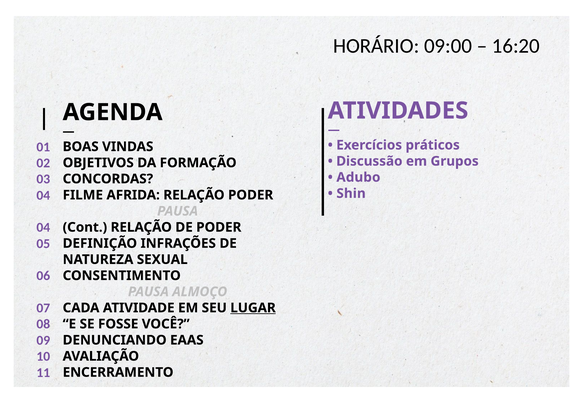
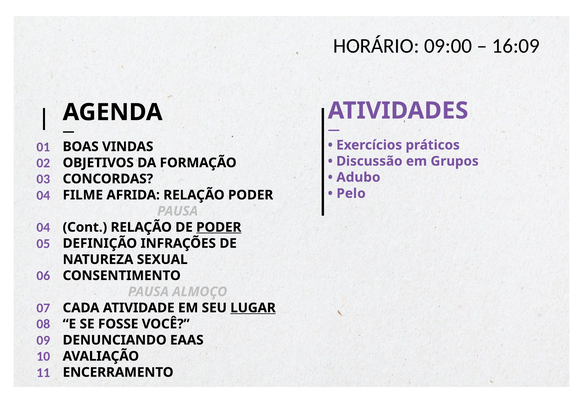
16:20: 16:20 -> 16:09
Shin: Shin -> Pelo
PODER at (219, 228) underline: none -> present
